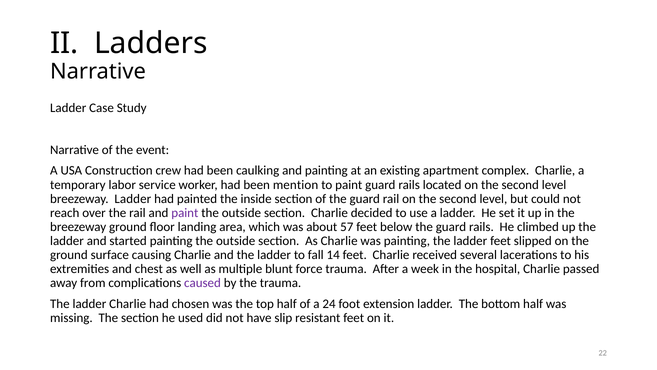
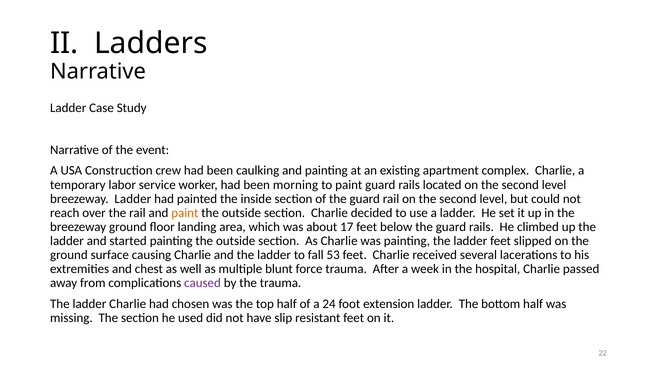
mention: mention -> morning
paint at (185, 213) colour: purple -> orange
57: 57 -> 17
14: 14 -> 53
